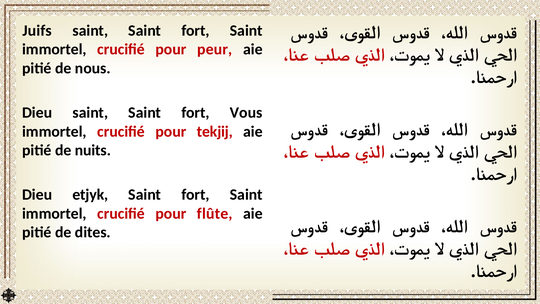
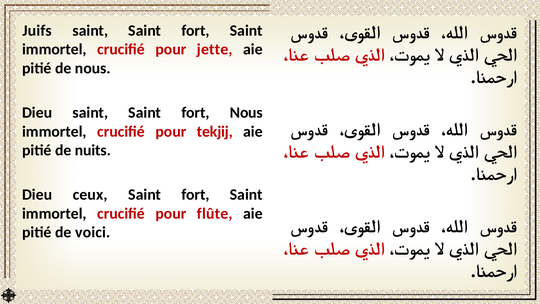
peur: peur -> jette
fort Vous: Vous -> Nous
etjyk: etjyk -> ceux
dites: dites -> voici
